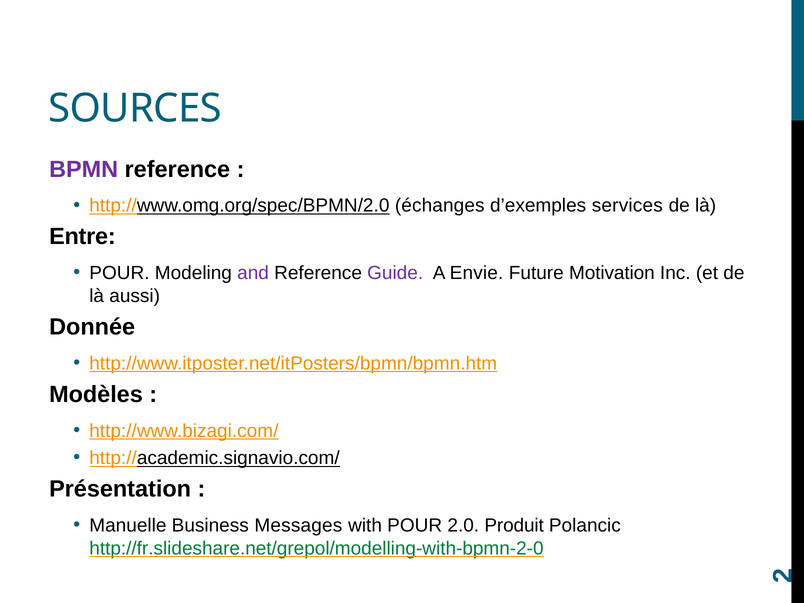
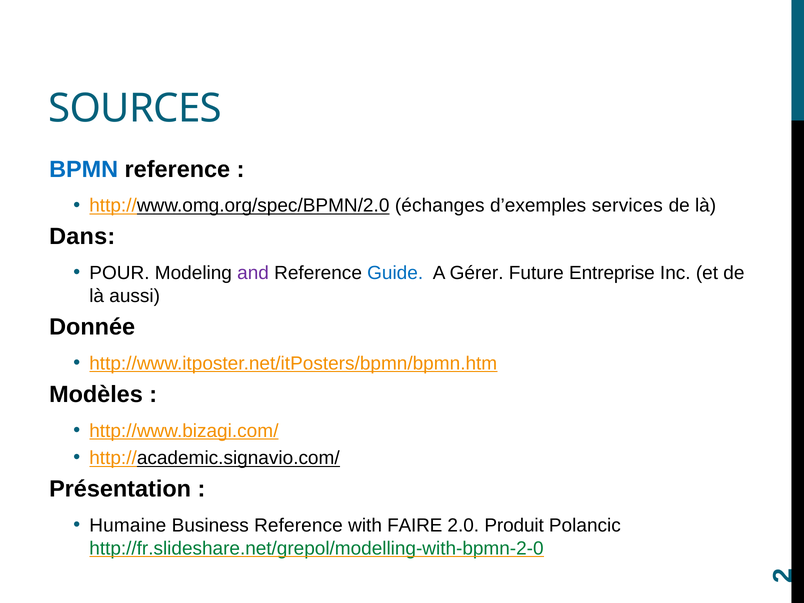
BPMN colour: purple -> blue
Entre: Entre -> Dans
Guide colour: purple -> blue
Envie: Envie -> Gérer
Motivation: Motivation -> Entreprise
Manuelle: Manuelle -> Humaine
Business Messages: Messages -> Reference
with POUR: POUR -> FAIRE
